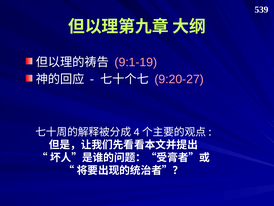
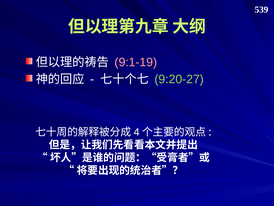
9:20-27 colour: pink -> light green
